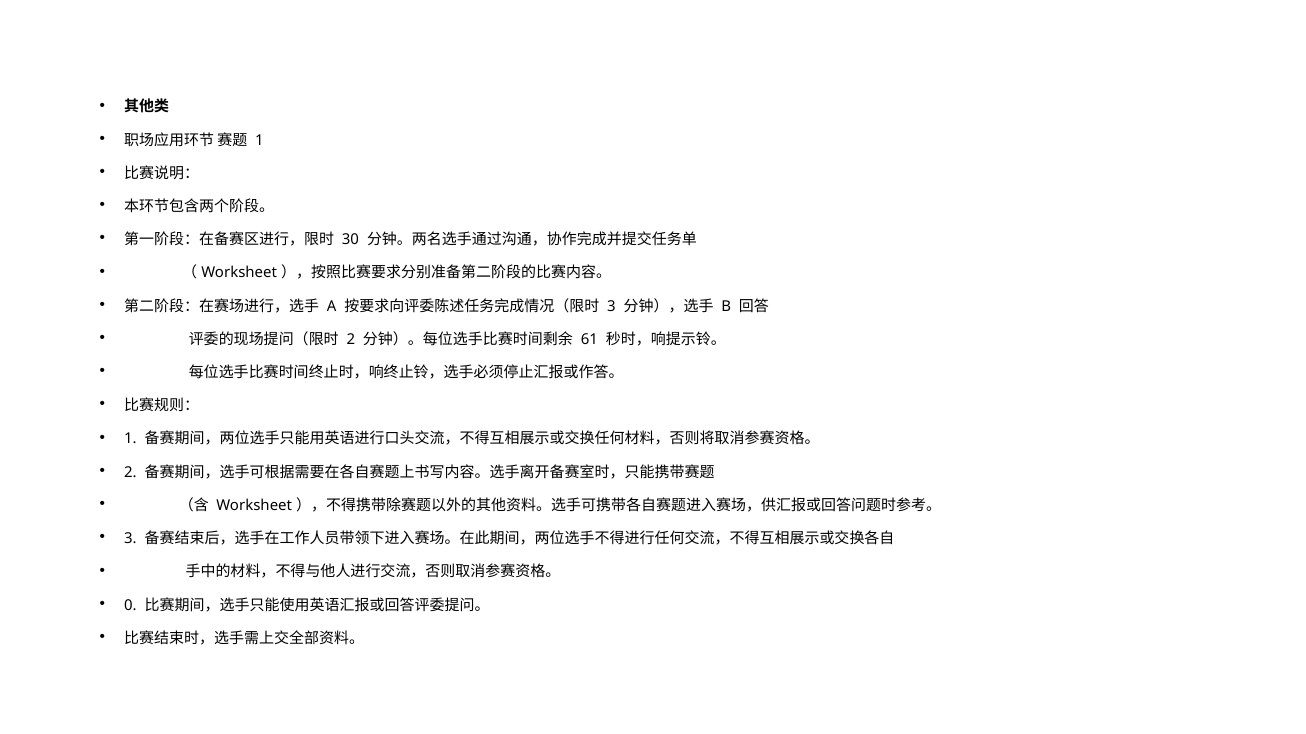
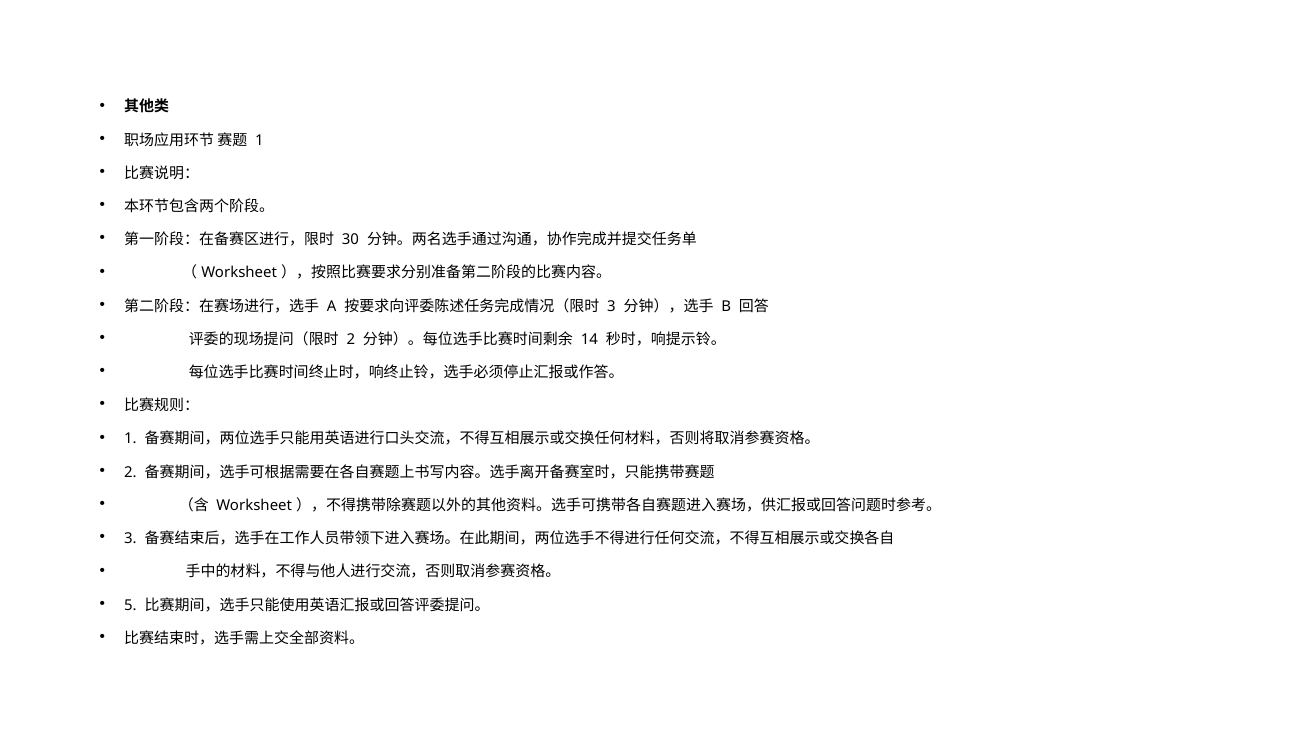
61: 61 -> 14
0: 0 -> 5
